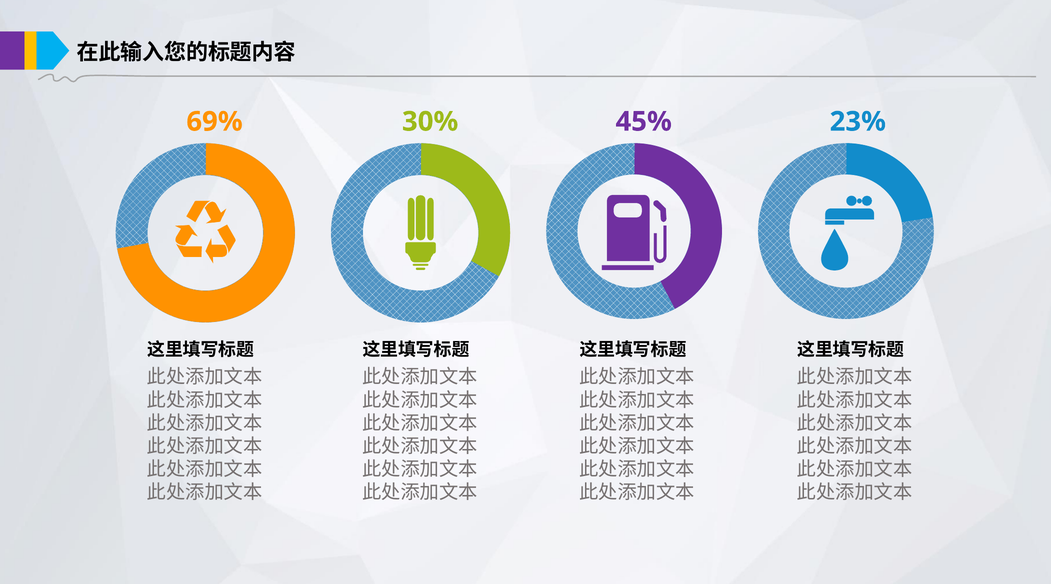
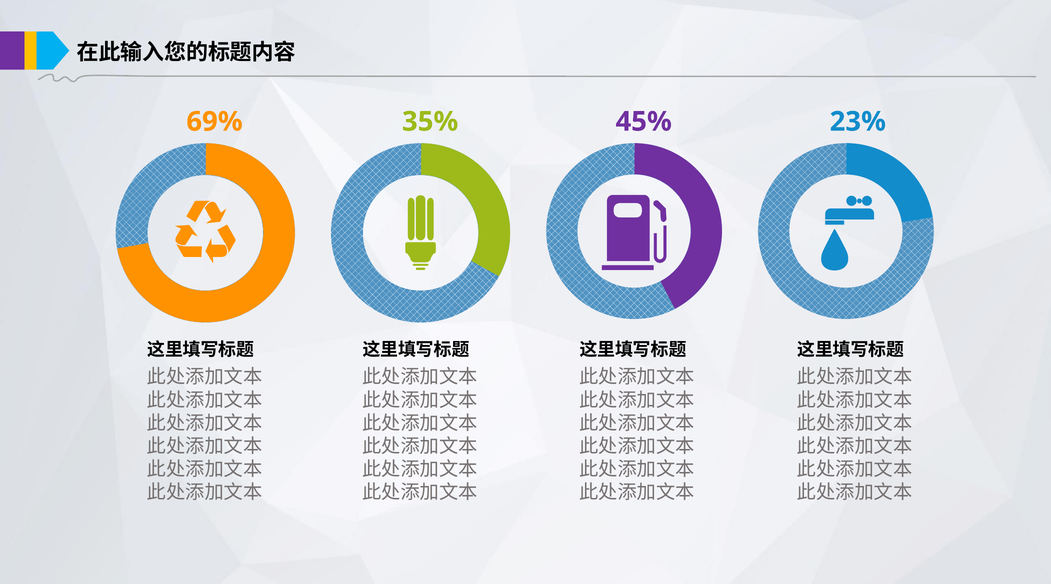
30%: 30% -> 35%
